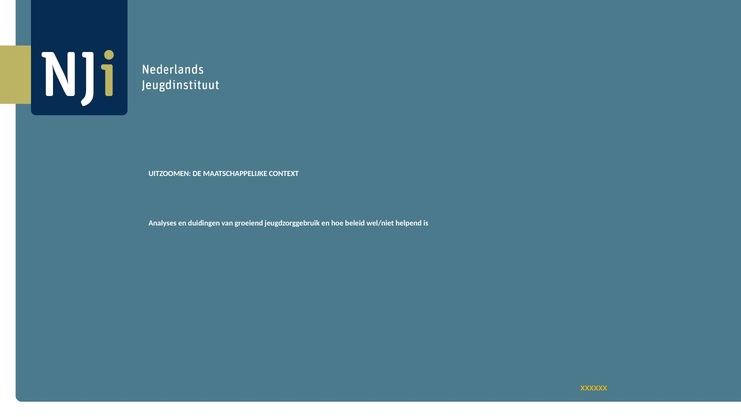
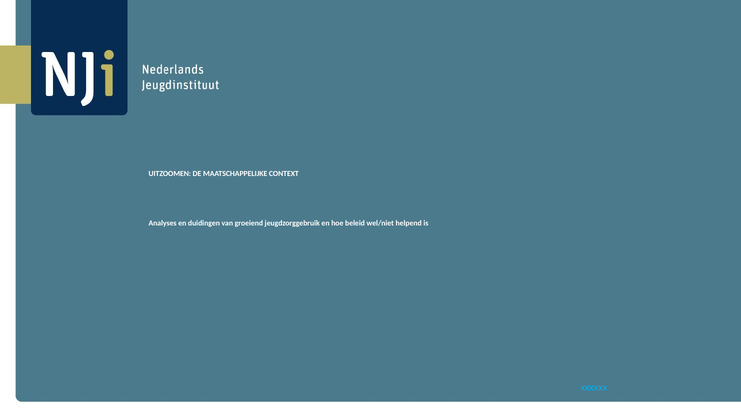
xxxxxx colour: yellow -> light blue
